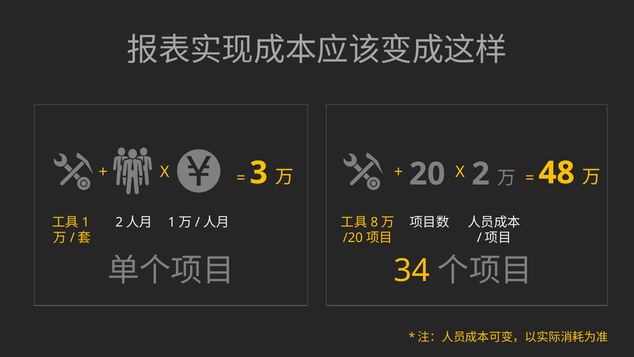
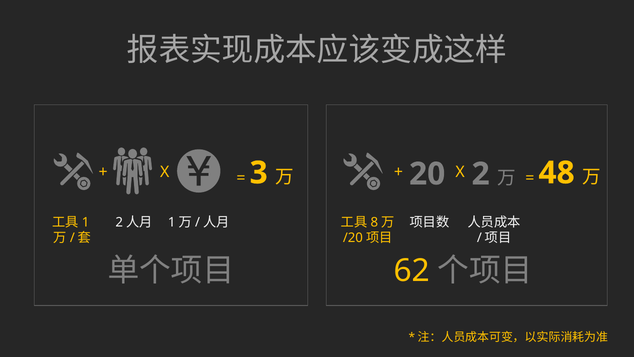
34: 34 -> 62
